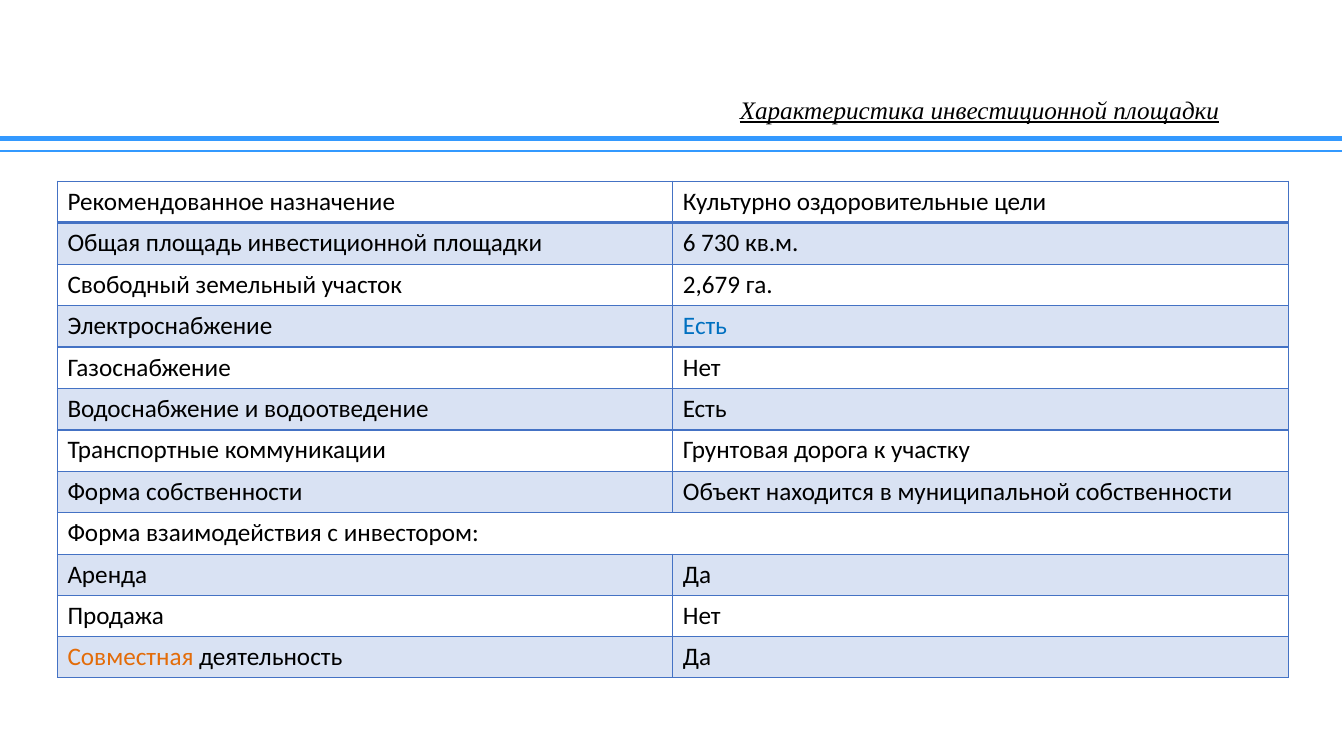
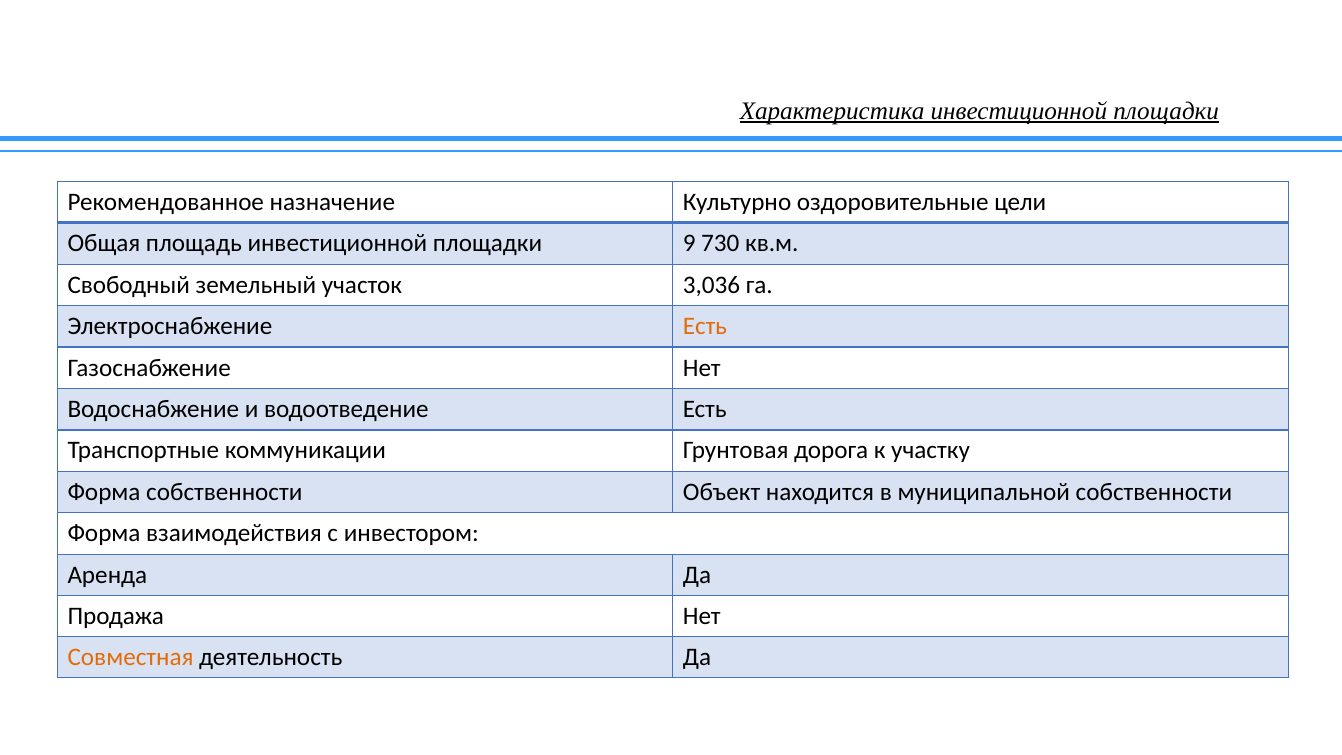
6: 6 -> 9
2,679: 2,679 -> 3,036
Есть at (705, 326) colour: blue -> orange
